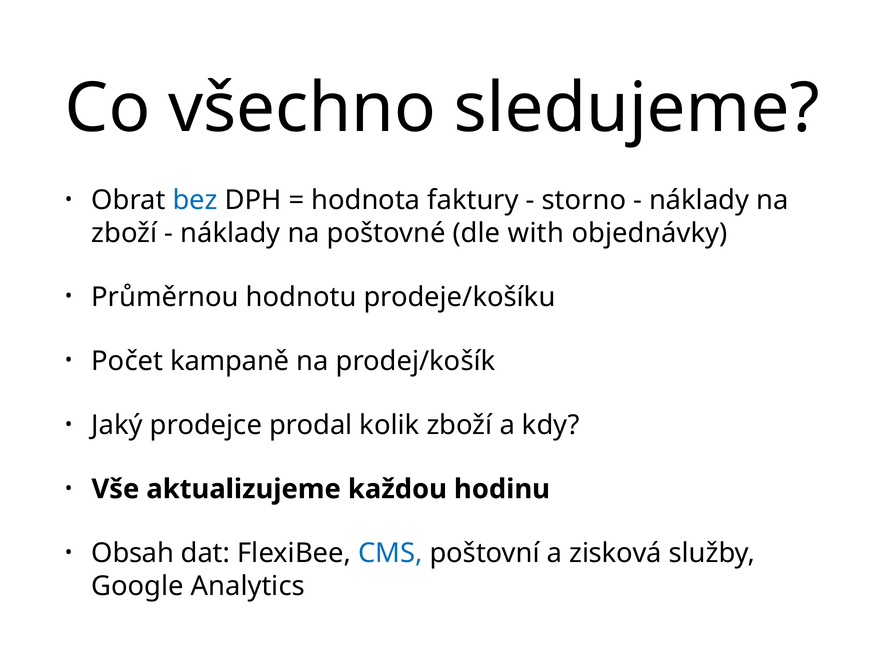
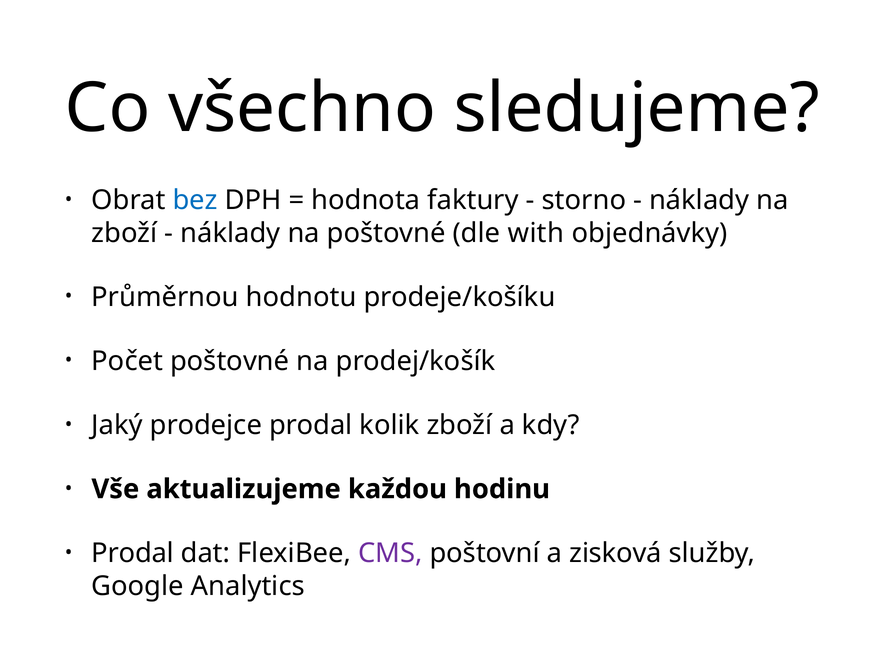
Počet kampaně: kampaně -> poštovné
Obsah at (133, 553): Obsah -> Prodal
CMS colour: blue -> purple
